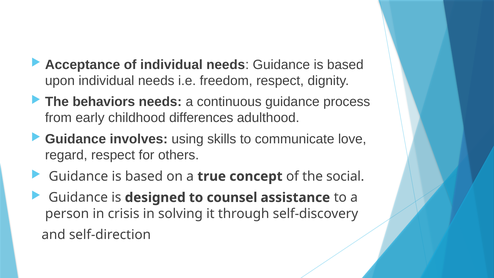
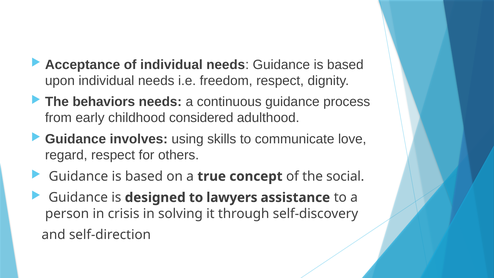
differences: differences -> considered
counsel: counsel -> lawyers
